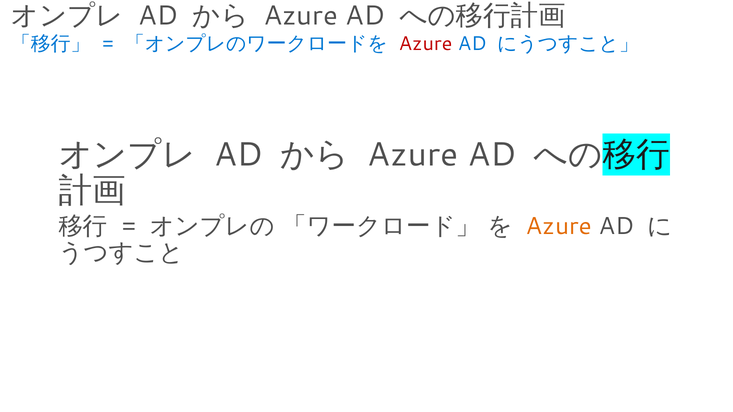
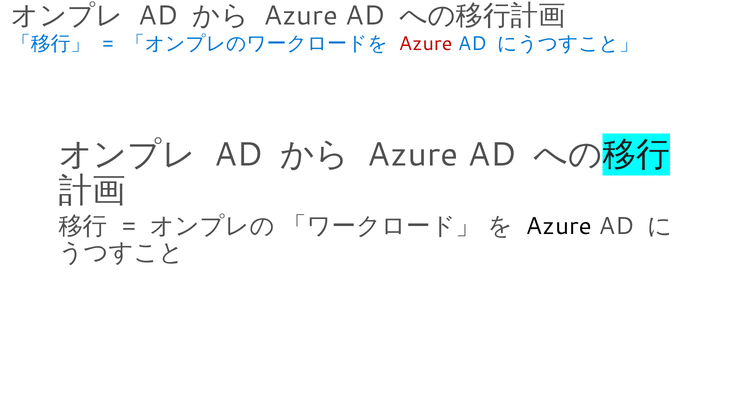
Azure at (559, 226) colour: orange -> black
